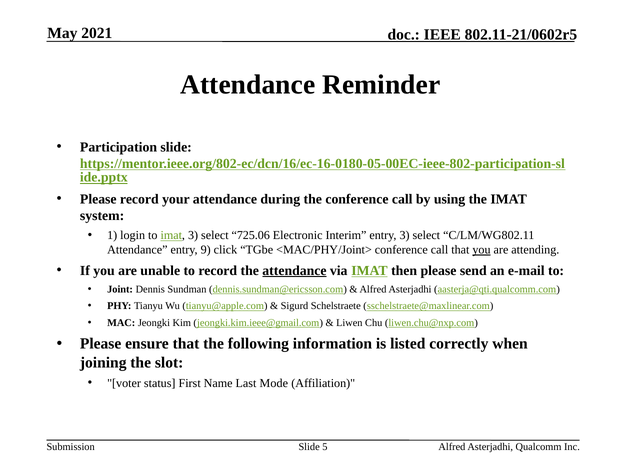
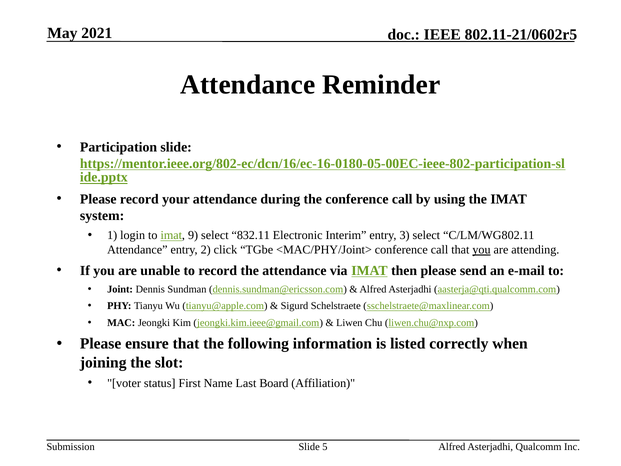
imat 3: 3 -> 9
725.06: 725.06 -> 832.11
9: 9 -> 2
attendance at (294, 271) underline: present -> none
Mode: Mode -> Board
